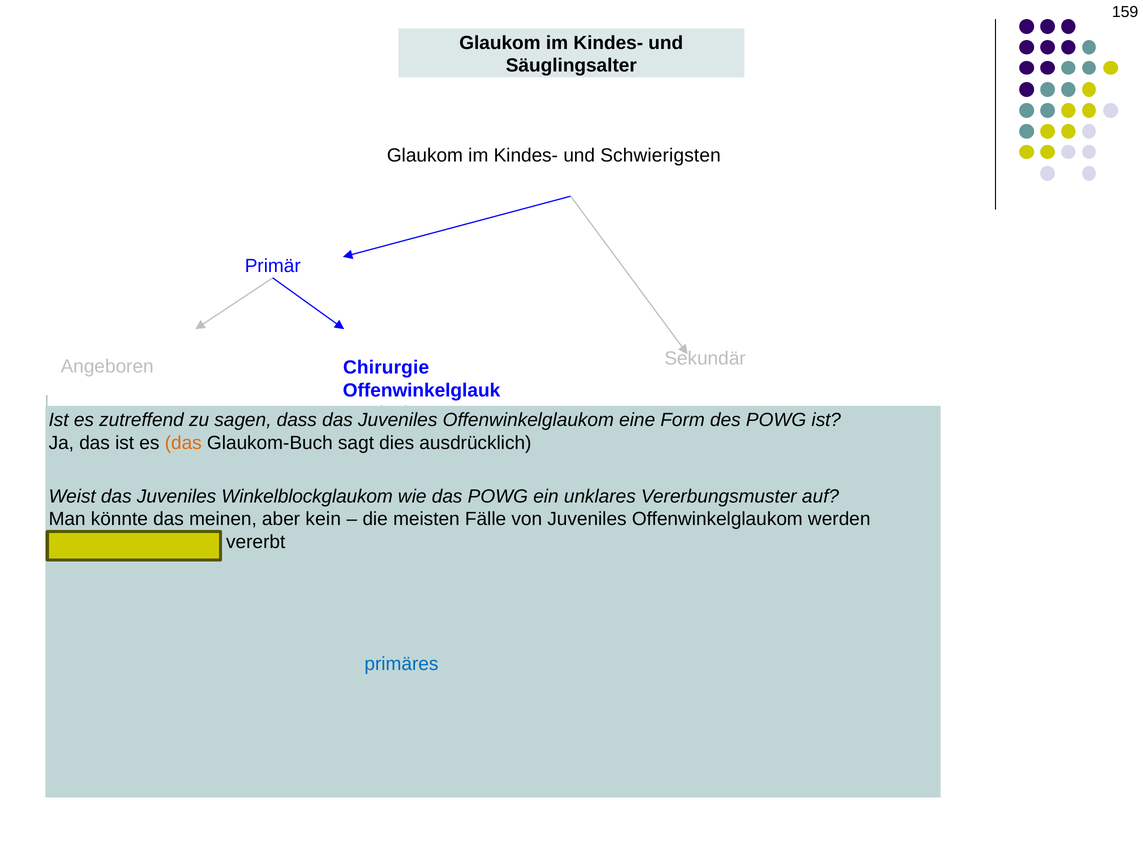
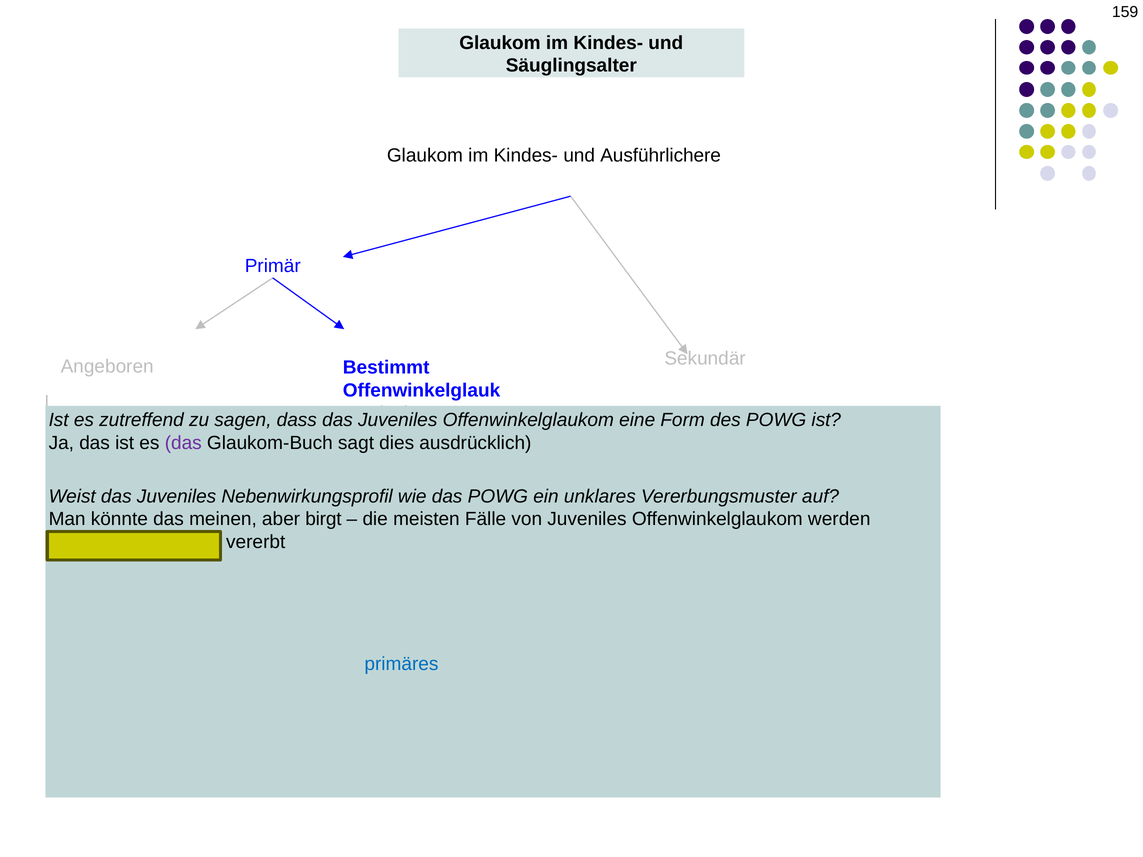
Schwierigsten: Schwierigsten -> Ausführlichere
Chirurgie: Chirurgie -> Bestimmt
das at (183, 443) colour: orange -> purple
Winkelblockglaukom: Winkelblockglaukom -> Nebenwirkungsprofil
kein: kein -> birgt
